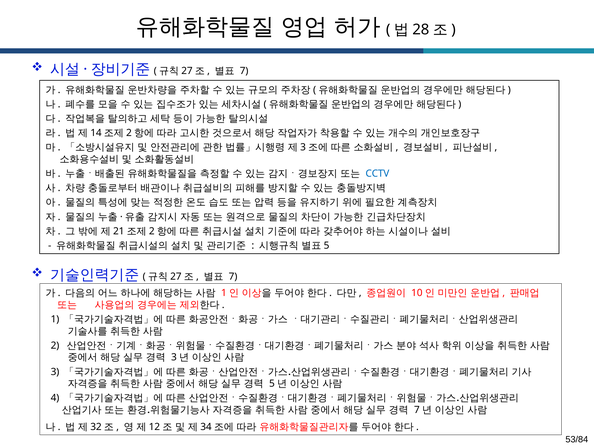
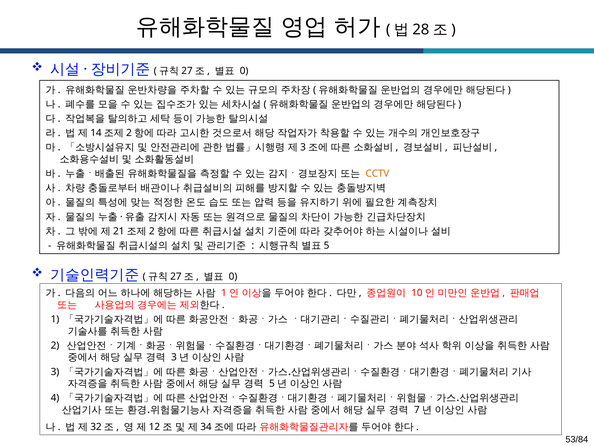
7 at (244, 71): 7 -> 0
CCTV colour: blue -> orange
7 at (233, 276): 7 -> 0
